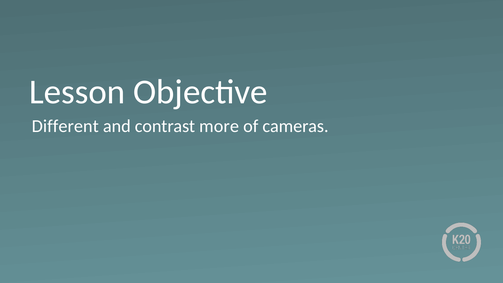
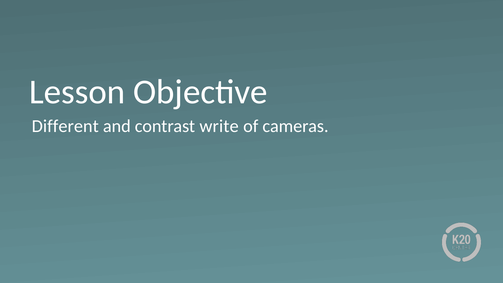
more: more -> write
